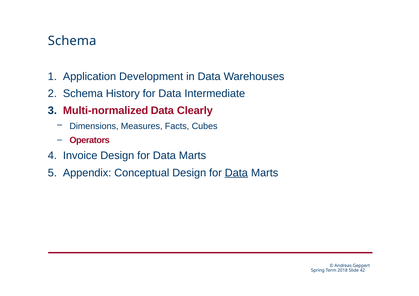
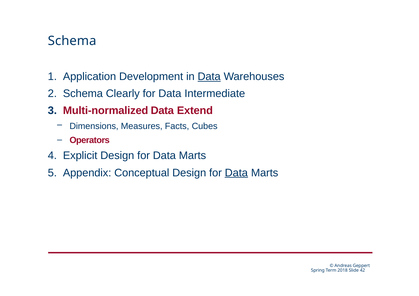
Data at (209, 77) underline: none -> present
History: History -> Clearly
Clearly: Clearly -> Extend
Invoice: Invoice -> Explicit
